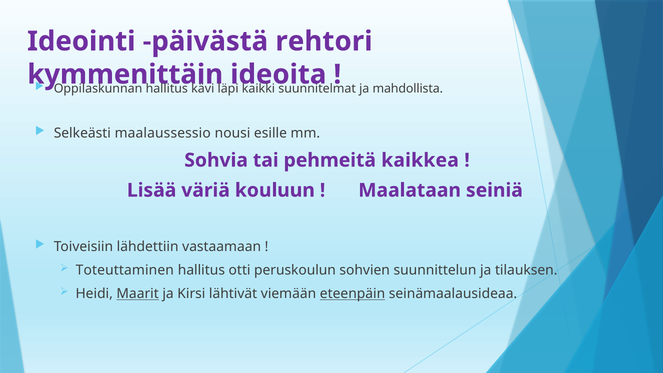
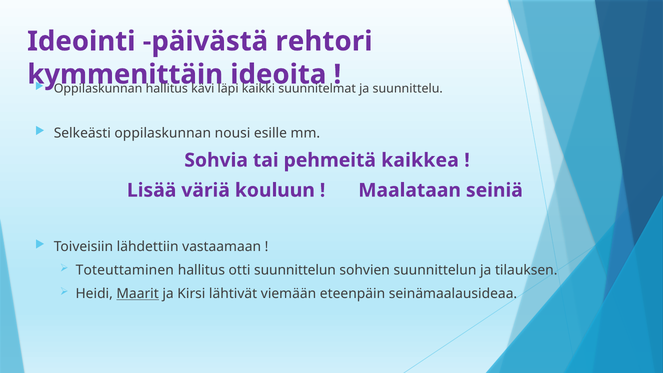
mahdollista: mahdollista -> suunnittelu
Selkeästi maalaussessio: maalaussessio -> oppilaskunnan
otti peruskoulun: peruskoulun -> suunnittelun
eteenpäin underline: present -> none
